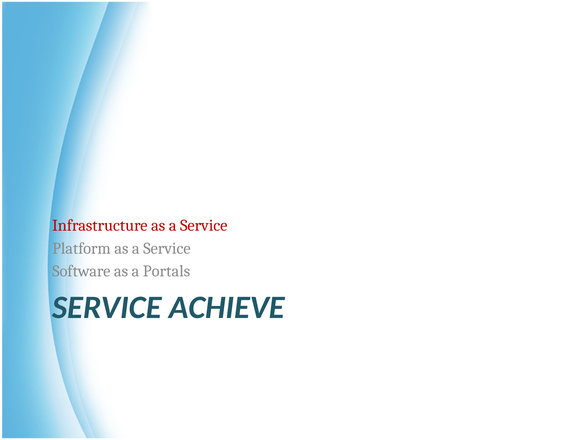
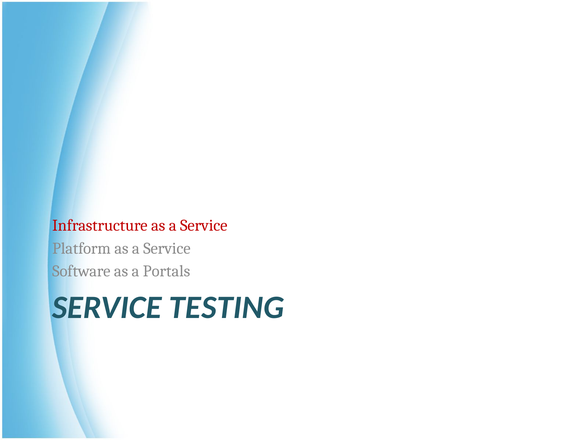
ACHIEVE: ACHIEVE -> TESTING
